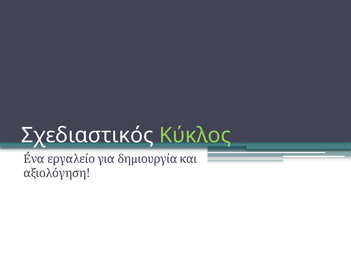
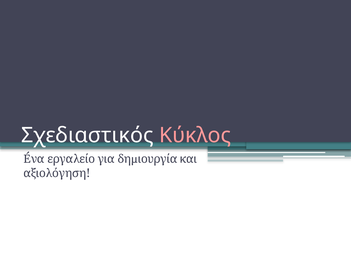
Κύκλος colour: light green -> pink
